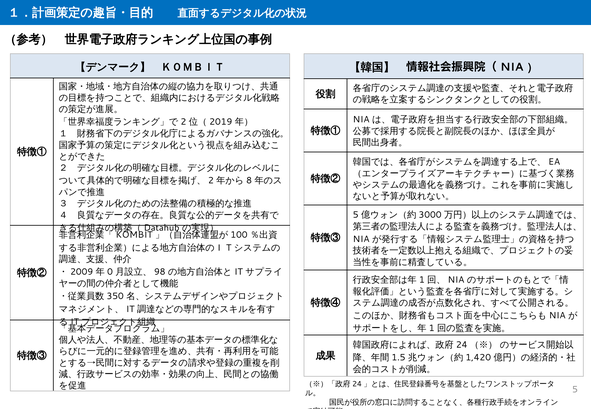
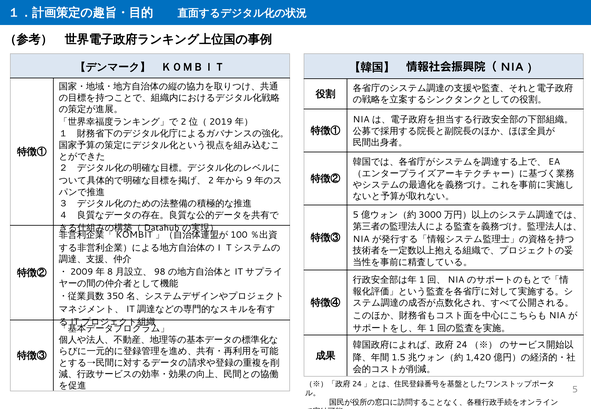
8: 8 -> 9
0: 0 -> 8
